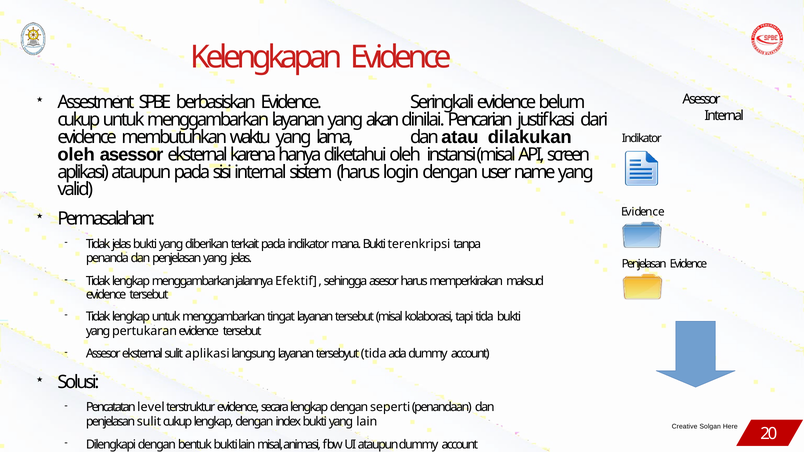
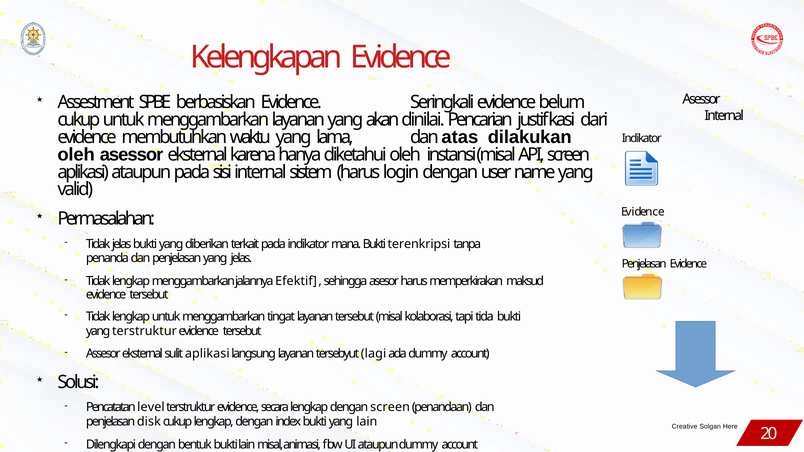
atau: atau -> atas
yang pertukaran: pertukaran -> terstruktur
tersebyut tida: tida -> lagi
dengan seperti: seperti -> screen
penjelasan sulit: sulit -> disk
